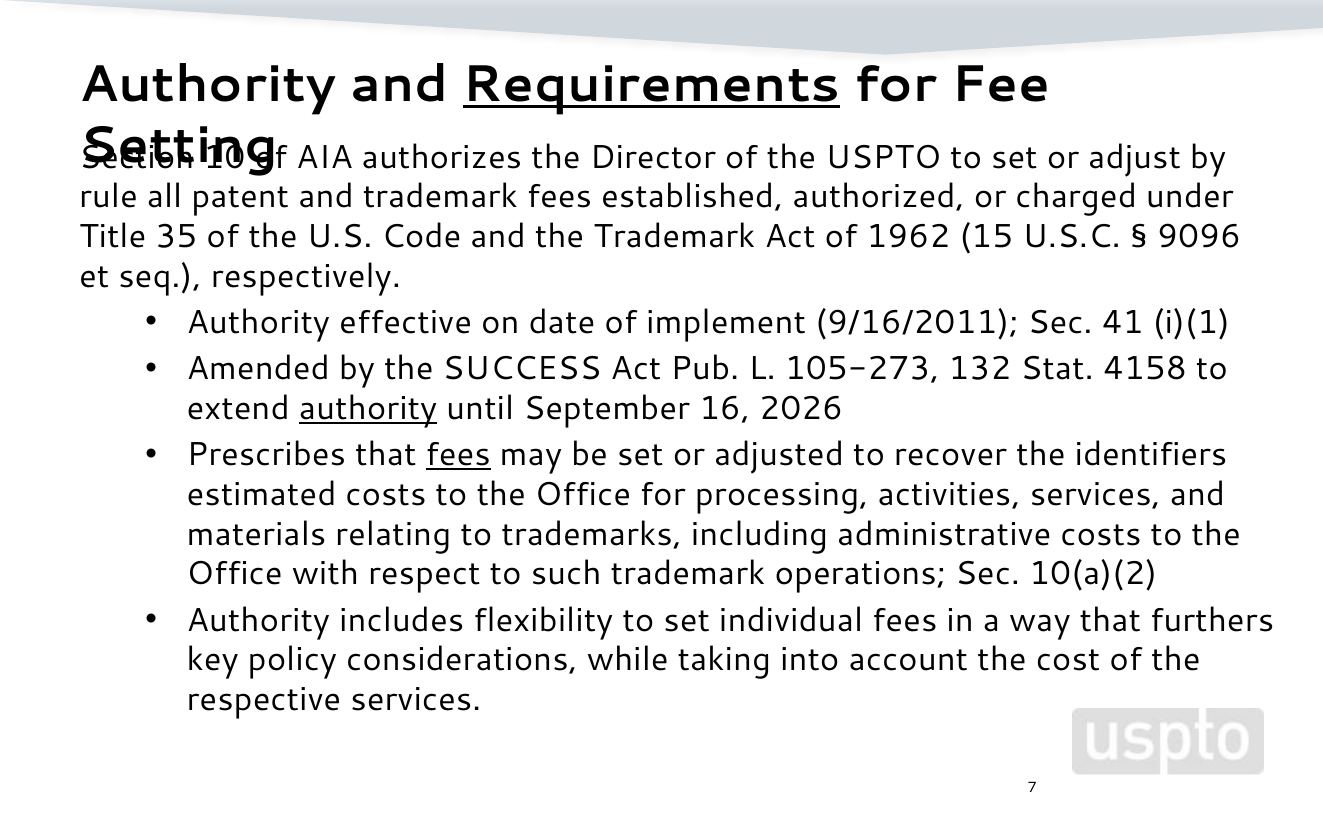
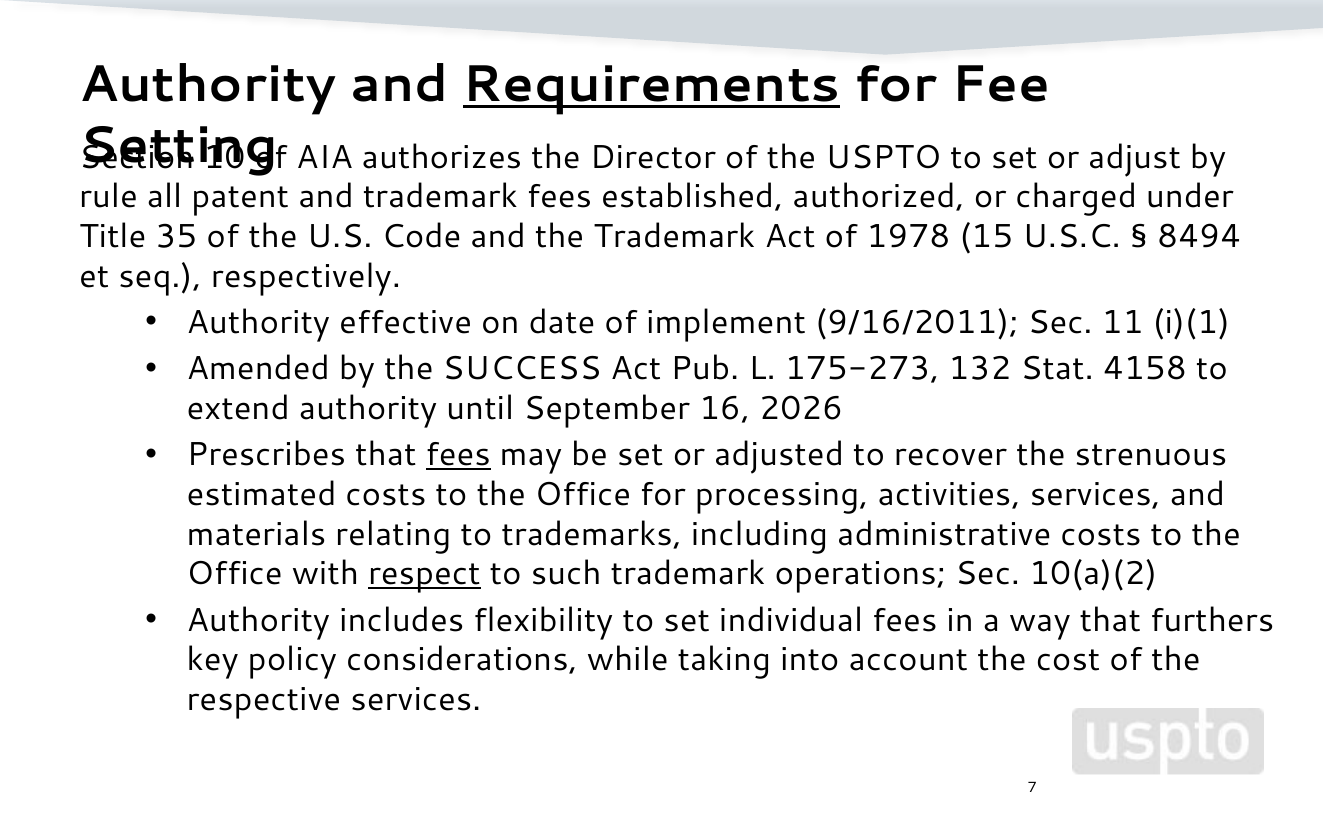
1962: 1962 -> 1978
9096: 9096 -> 8494
41: 41 -> 11
105-273: 105-273 -> 175-273
authority at (368, 409) underline: present -> none
identifiers: identifiers -> strenuous
respect underline: none -> present
